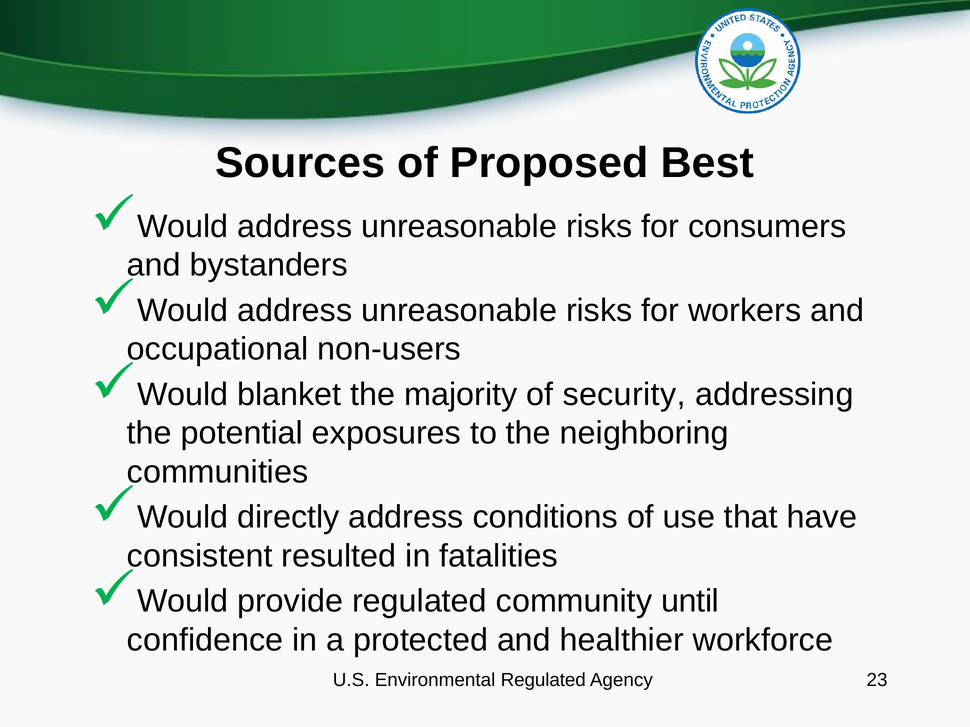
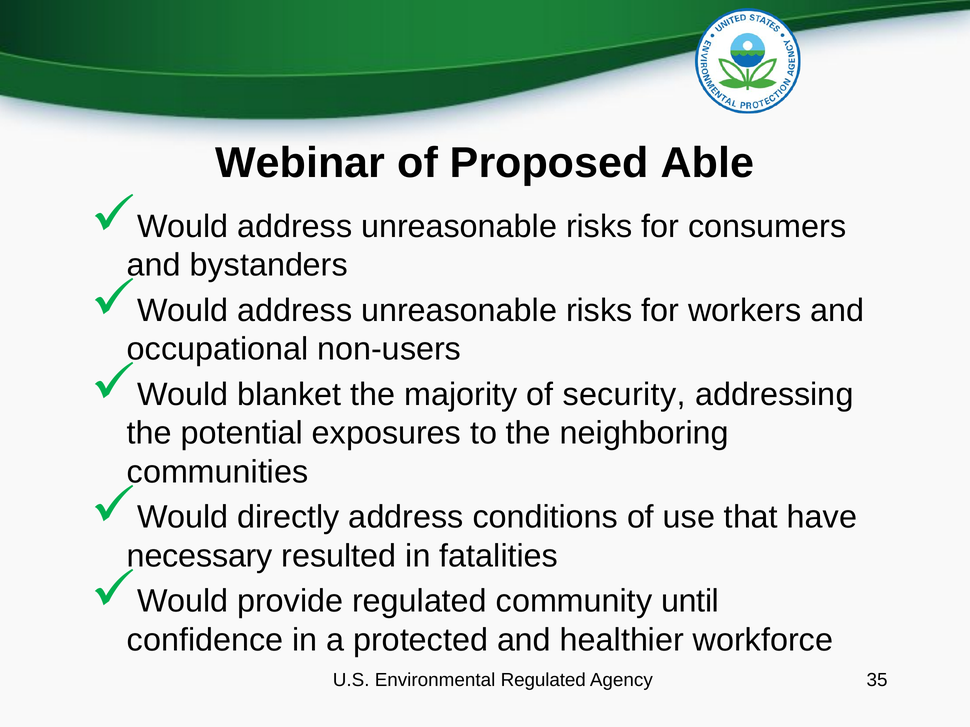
Sources: Sources -> Webinar
Best: Best -> Able
consistent: consistent -> necessary
23: 23 -> 35
